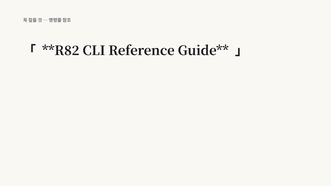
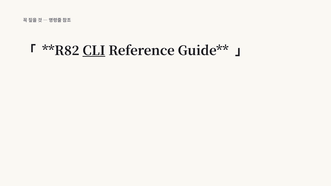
CLI underline: none -> present
